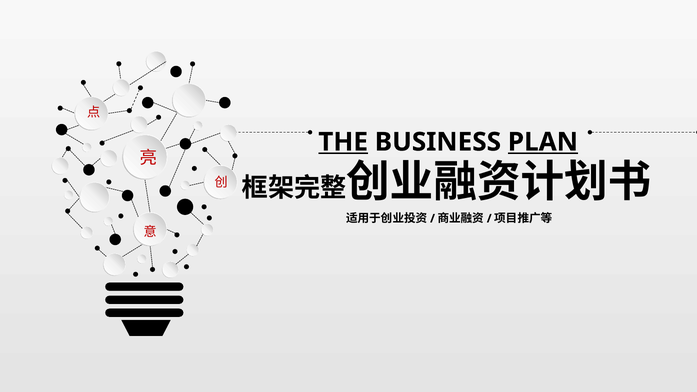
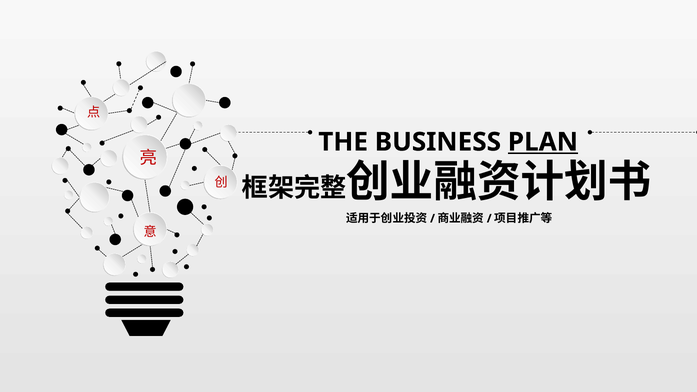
THE underline: present -> none
